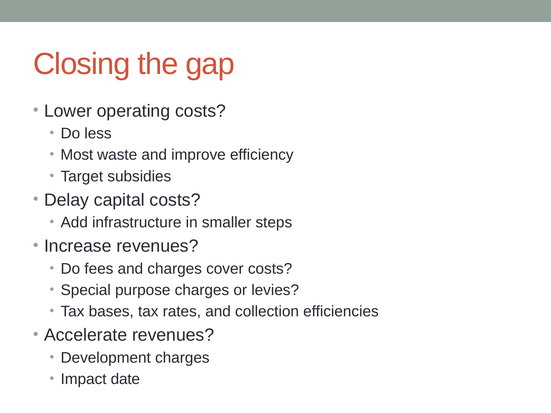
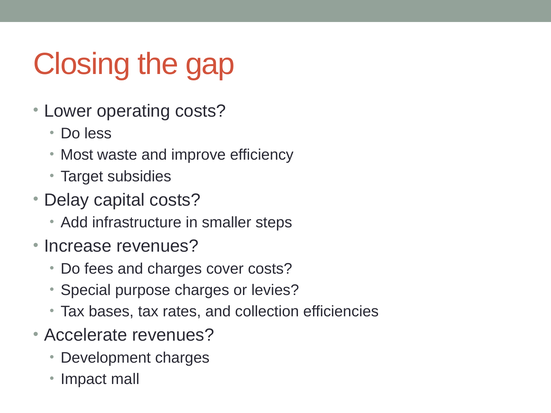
date: date -> mall
